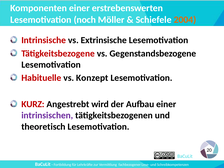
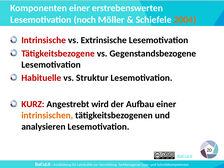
Konzept: Konzept -> Struktur
intrinsischen colour: purple -> orange
theoretisch: theoretisch -> analysieren
